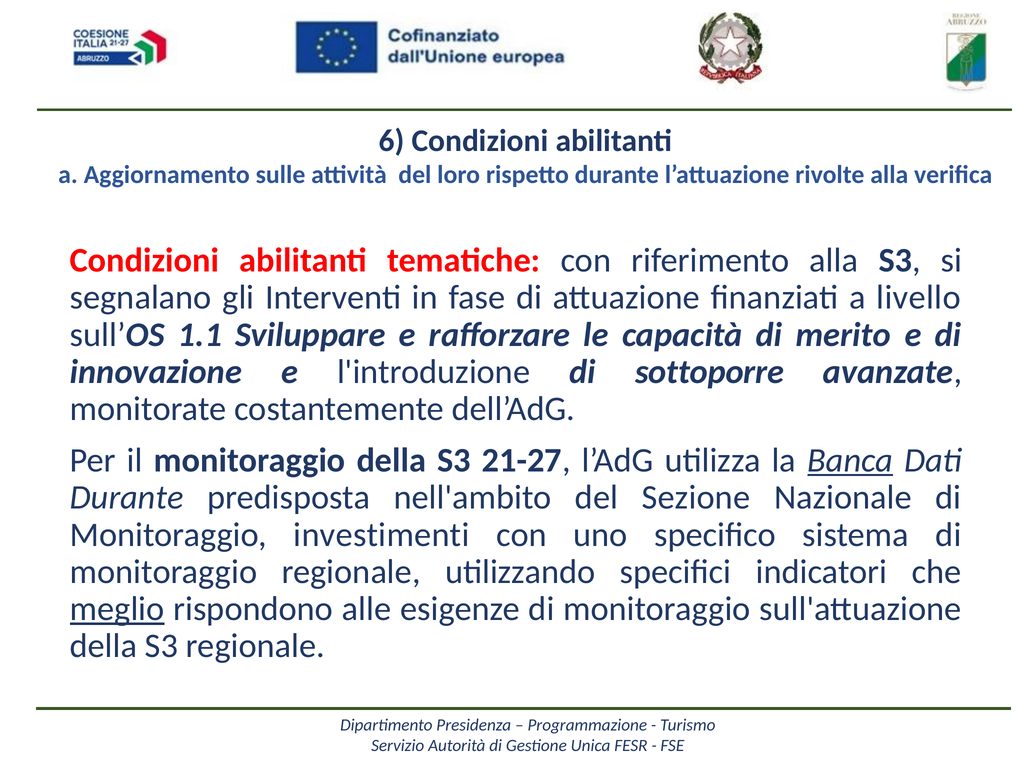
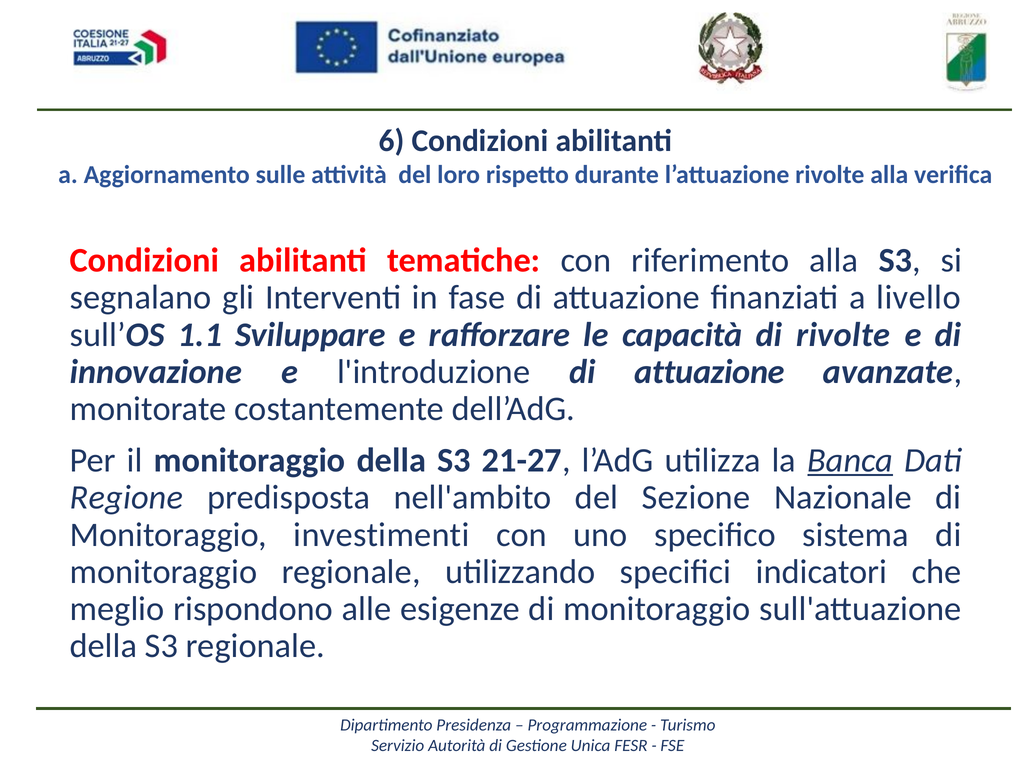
di merito: merito -> rivolte
l'introduzione di sottoporre: sottoporre -> attuazione
Durante at (127, 498): Durante -> Regione
meglio underline: present -> none
